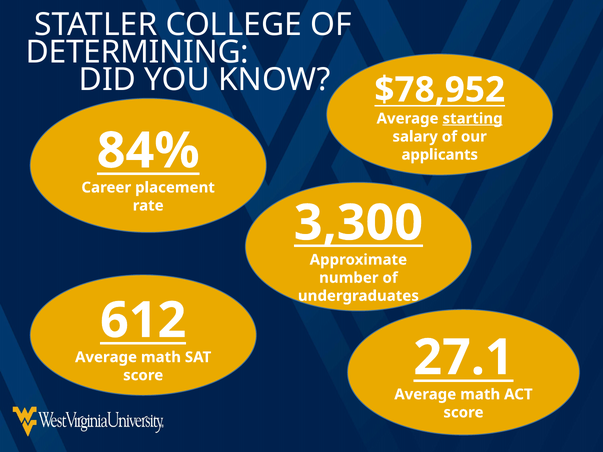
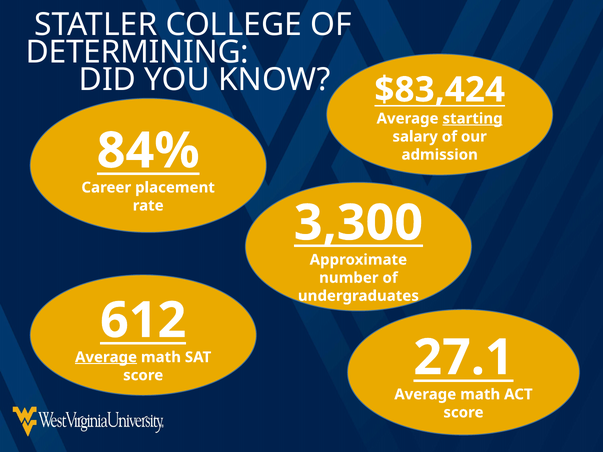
$78,952: $78,952 -> $83,424
applicants: applicants -> admission
Average at (106, 357) underline: none -> present
